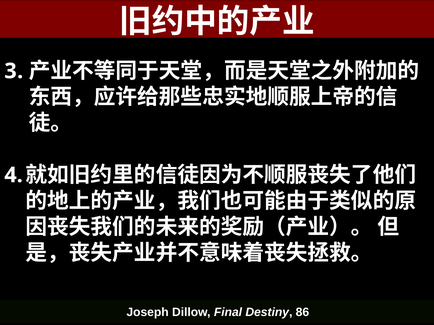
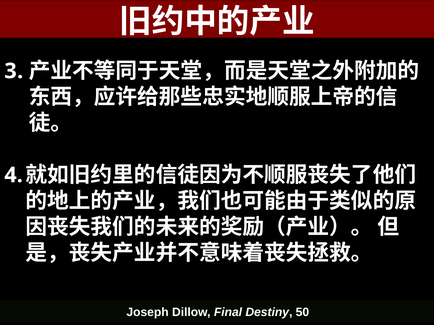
86: 86 -> 50
